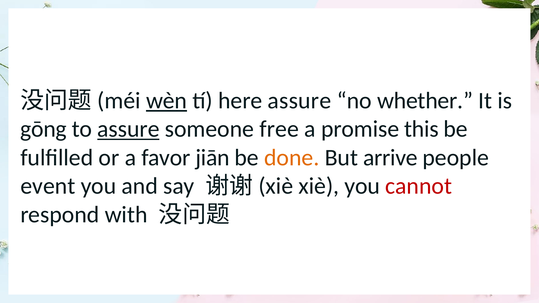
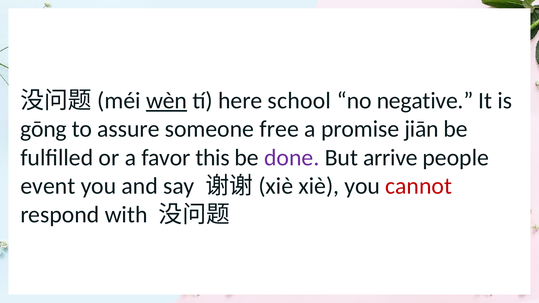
here assure: assure -> school
whether: whether -> negative
assure at (128, 129) underline: present -> none
this: this -> jiān
jiān: jiān -> this
done colour: orange -> purple
